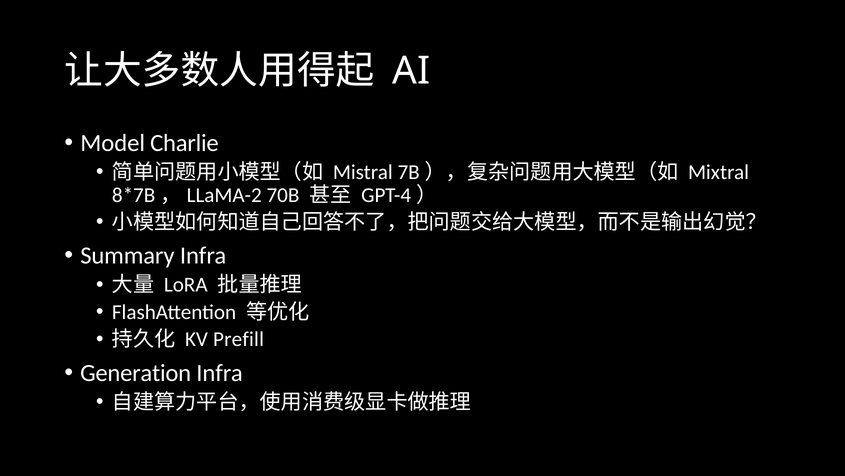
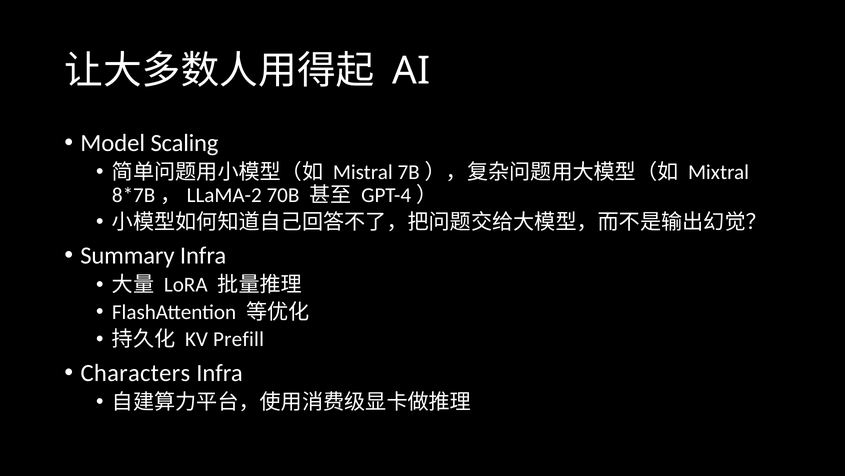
Charlie: Charlie -> Scaling
Generation: Generation -> Characters
